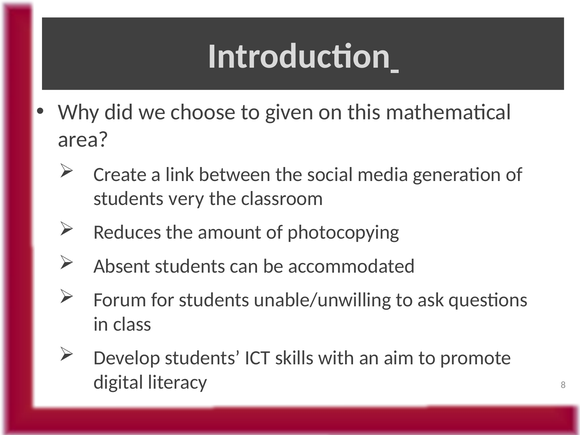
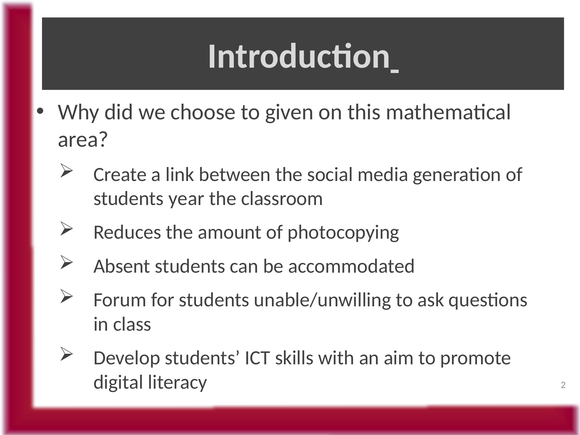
very: very -> year
8: 8 -> 2
